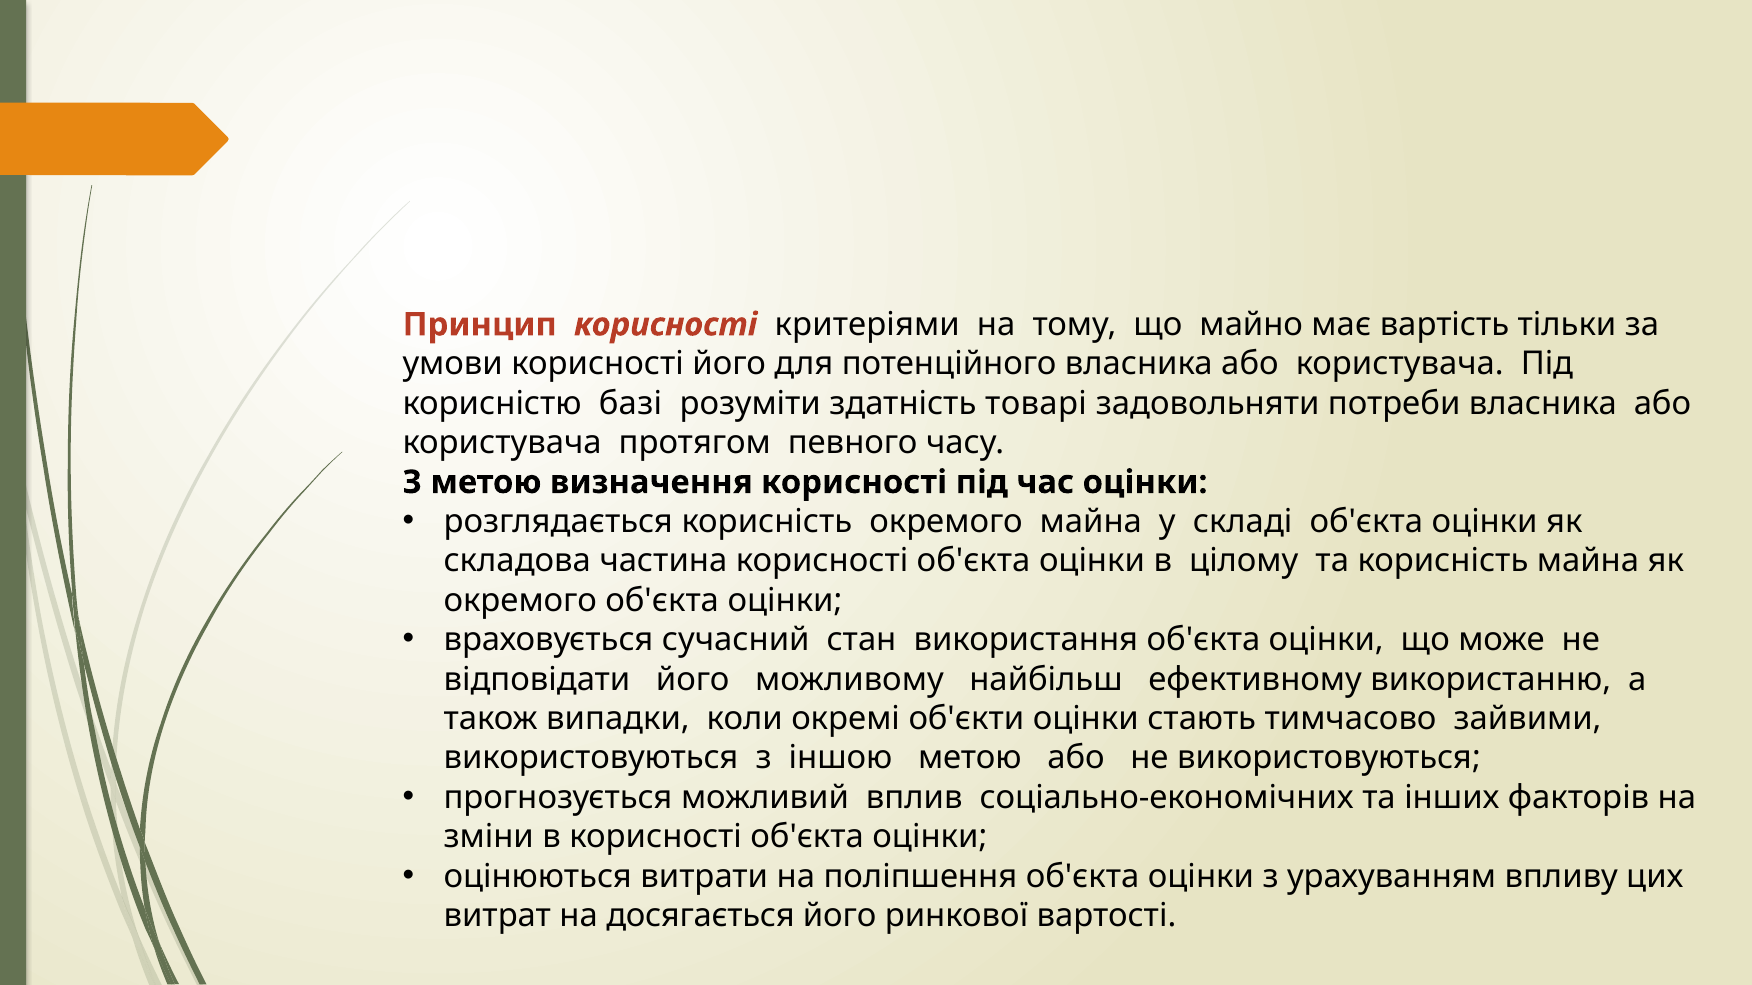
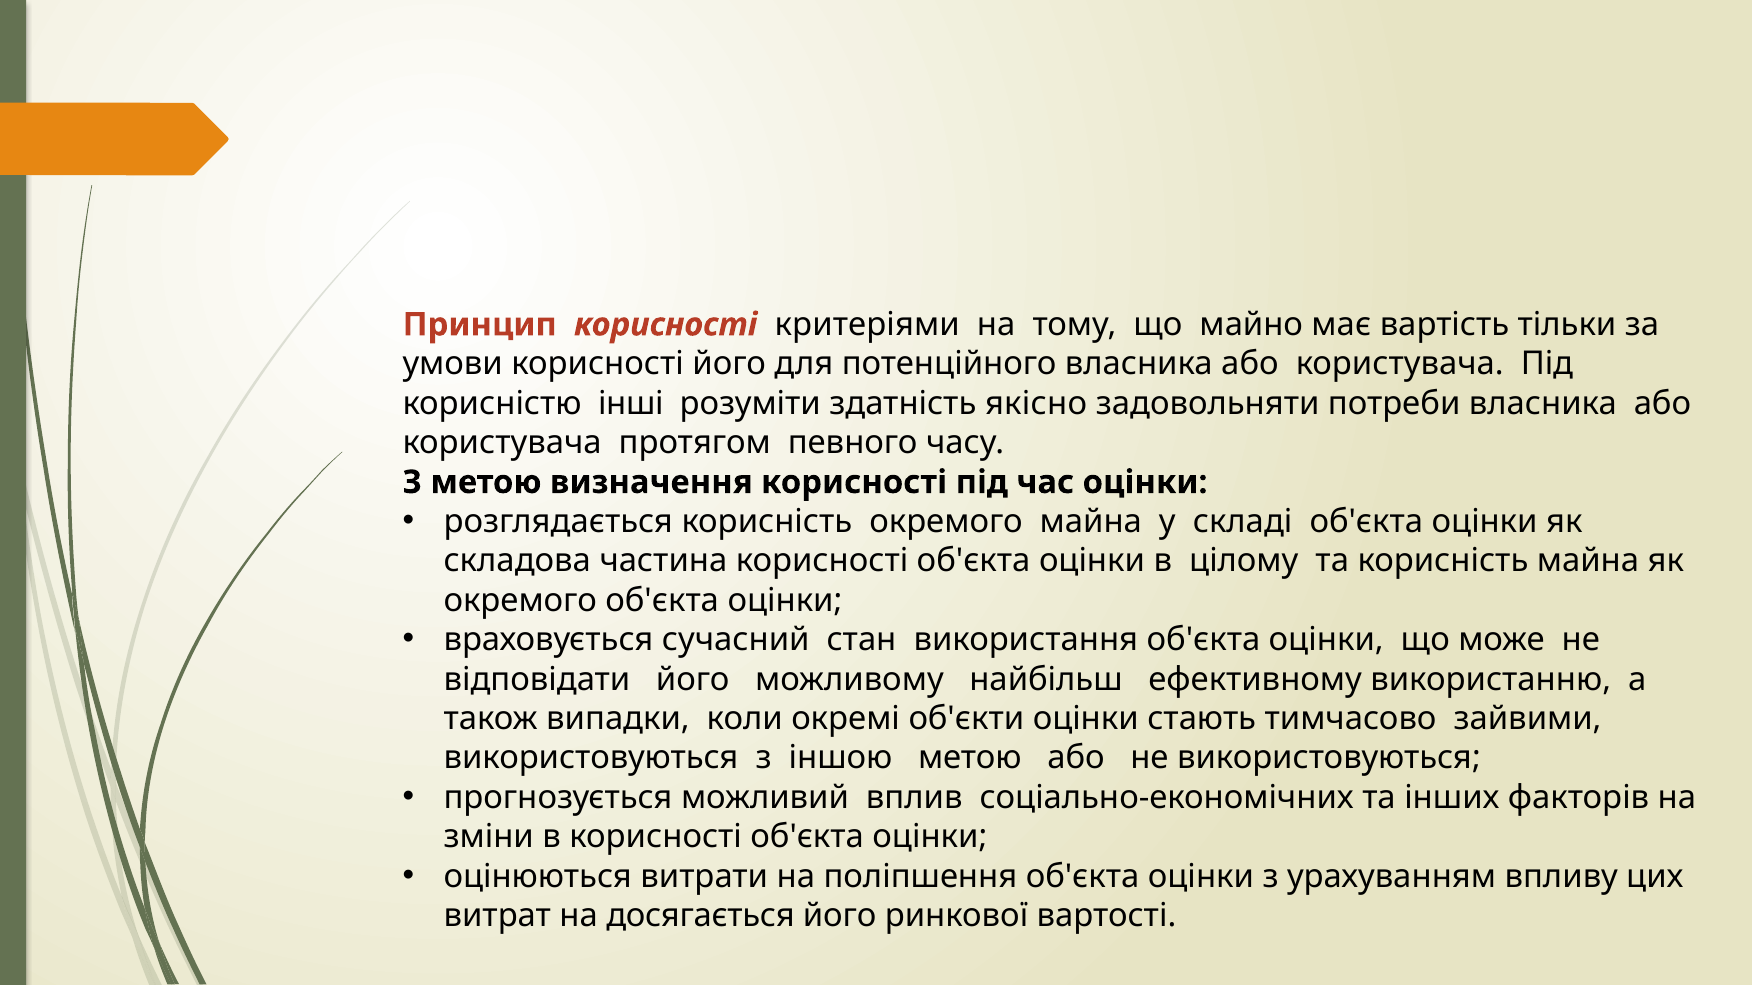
базі: базі -> інші
товарі: товарі -> якісно
